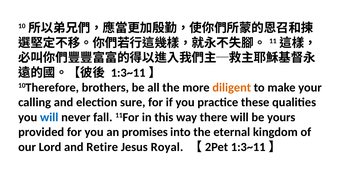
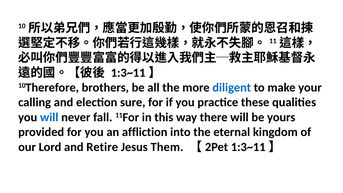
diligent colour: orange -> blue
promises: promises -> affliction
Royal: Royal -> Them
